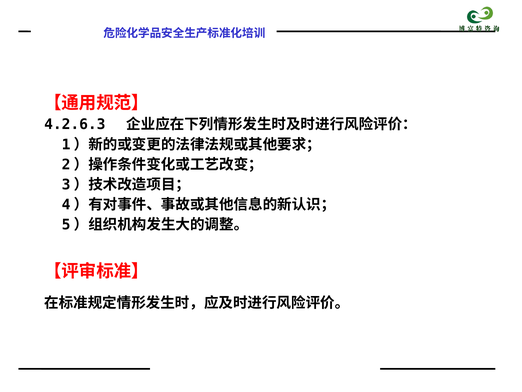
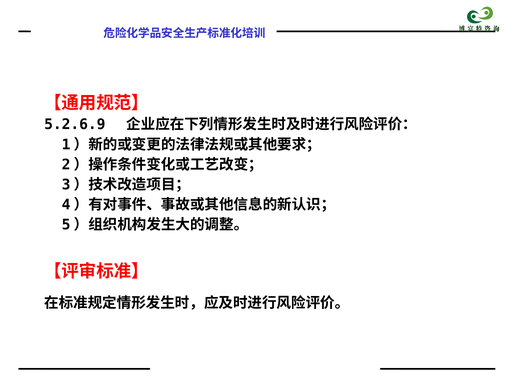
4.2.6.3: 4.2.6.3 -> 5.2.6.9
